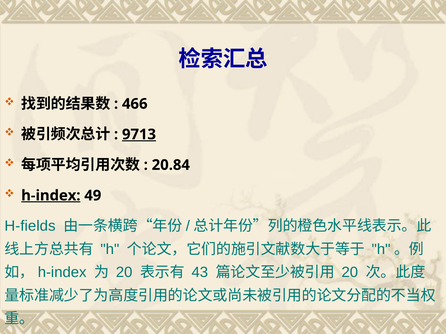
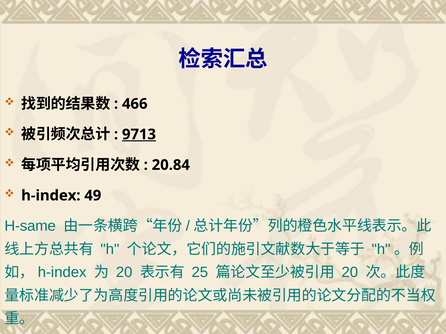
h-index underline: present -> none
H-fields: H-fields -> H-same
43: 43 -> 25
